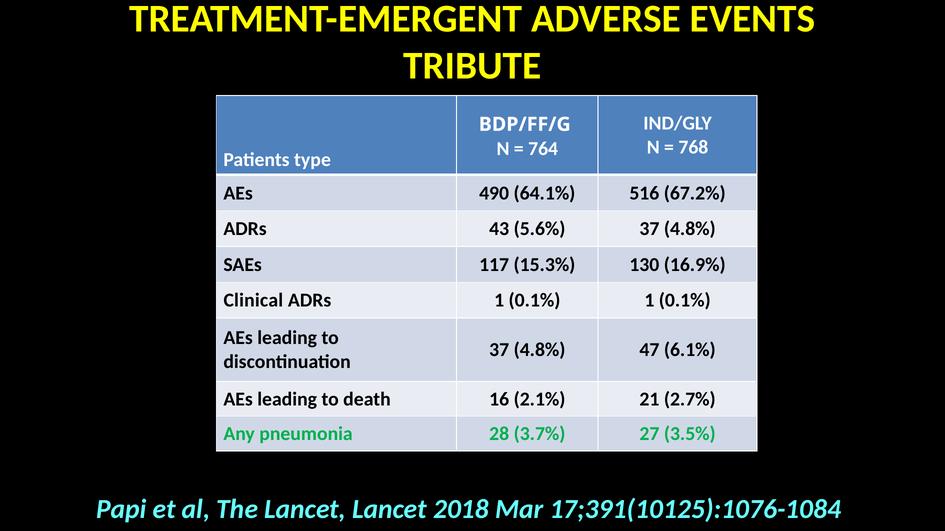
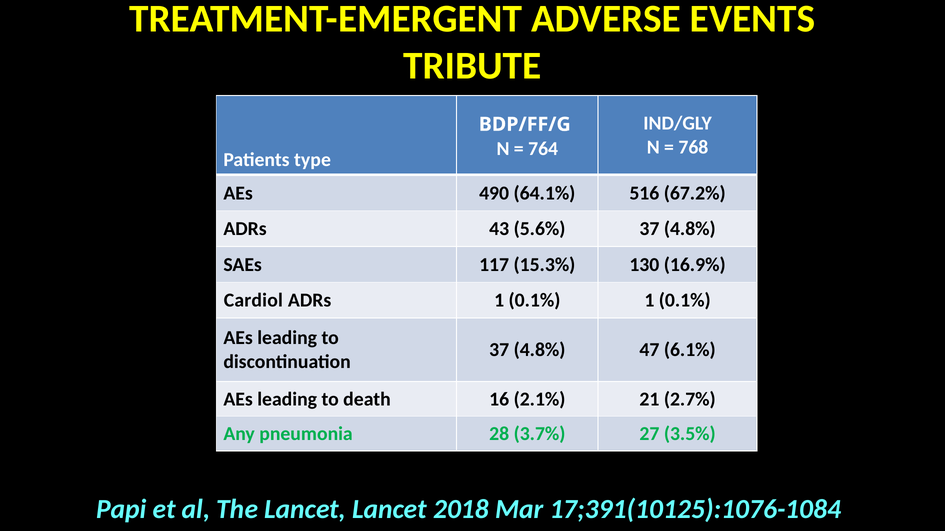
Clinical: Clinical -> Cardiol
